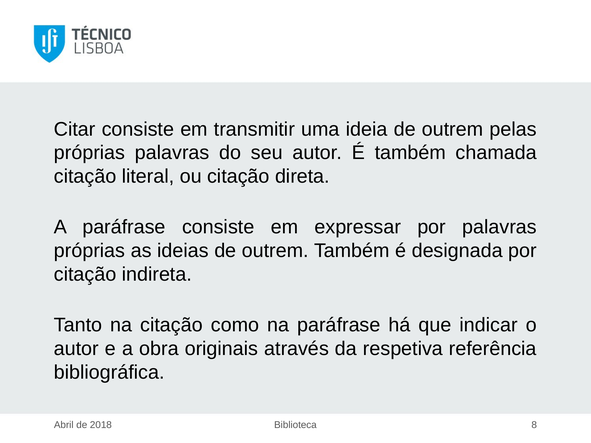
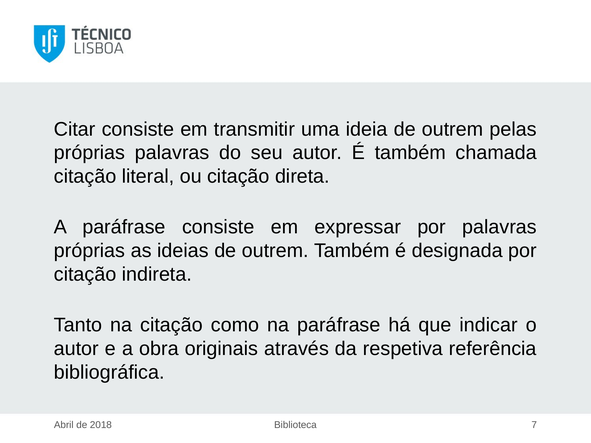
8: 8 -> 7
